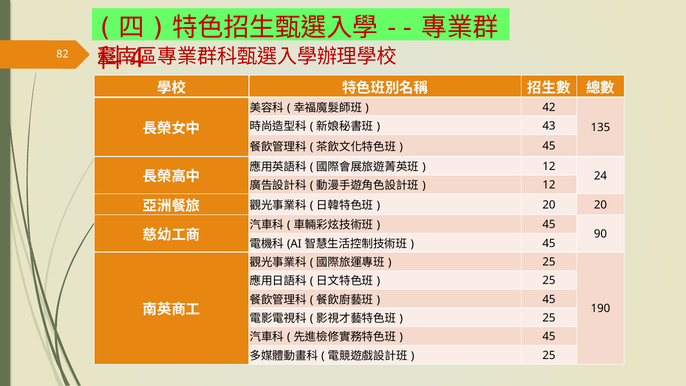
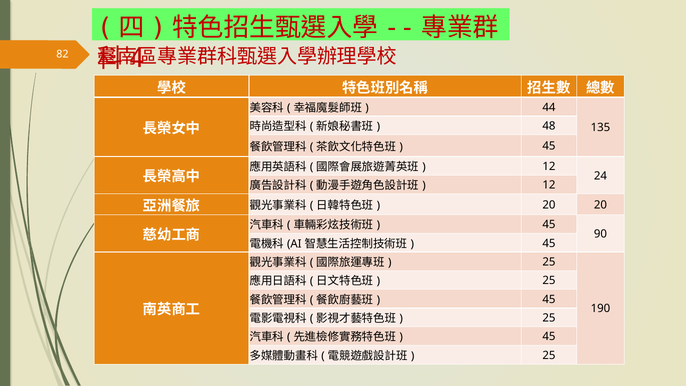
42: 42 -> 44
43: 43 -> 48
